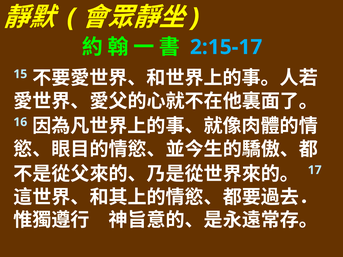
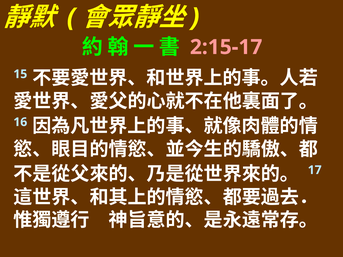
2:15-17 colour: light blue -> pink
